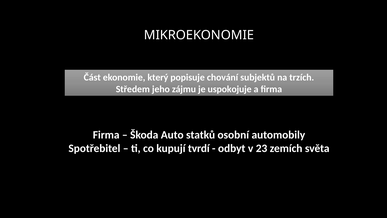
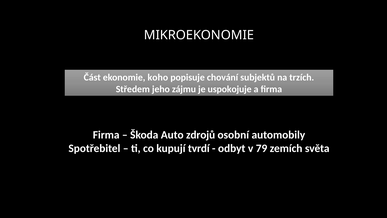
který: který -> koho
statků: statků -> zdrojů
23: 23 -> 79
